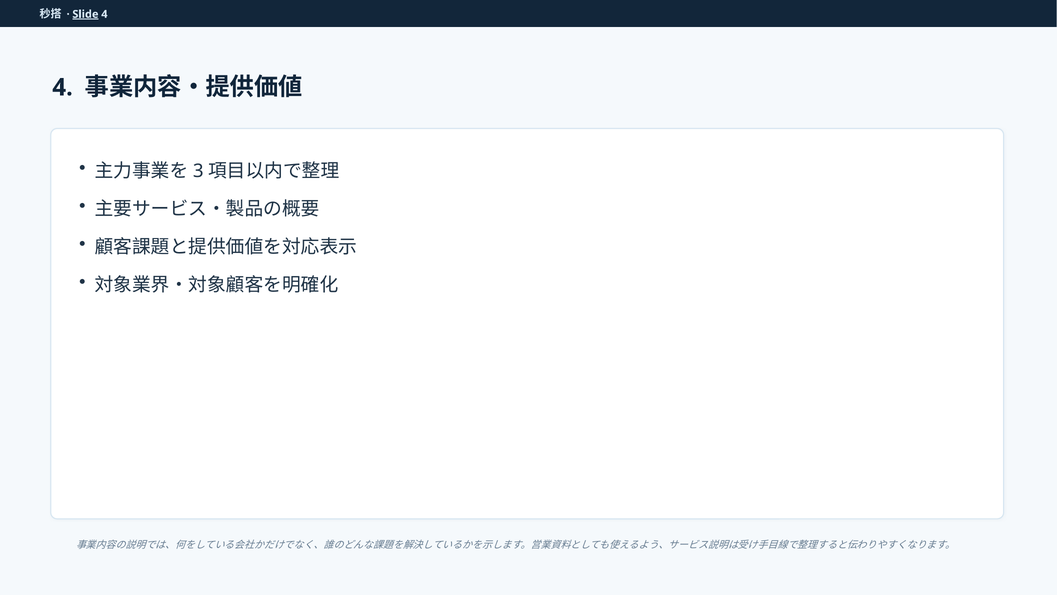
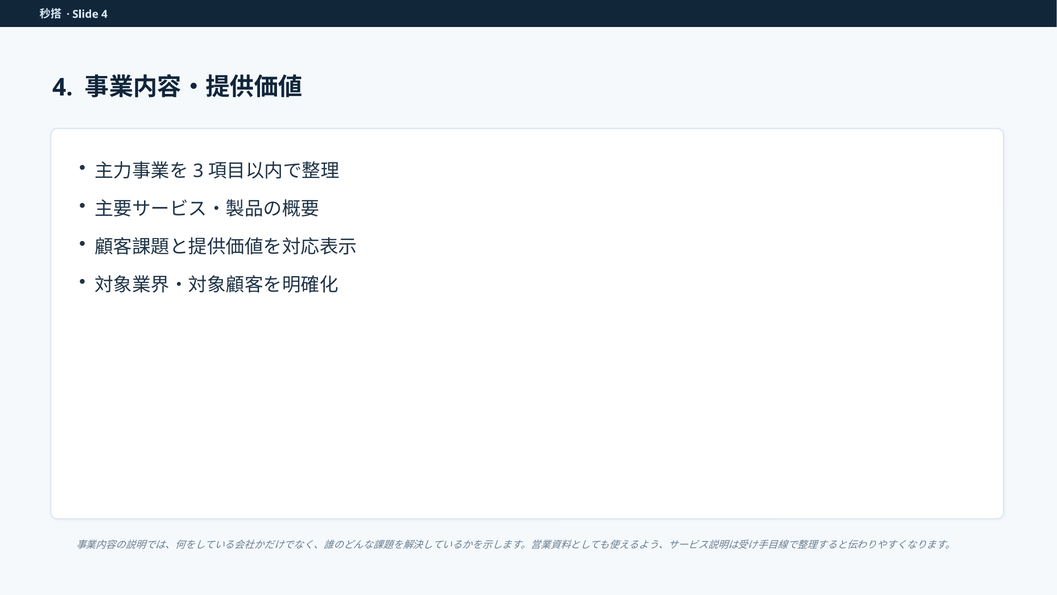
Slide underline: present -> none
